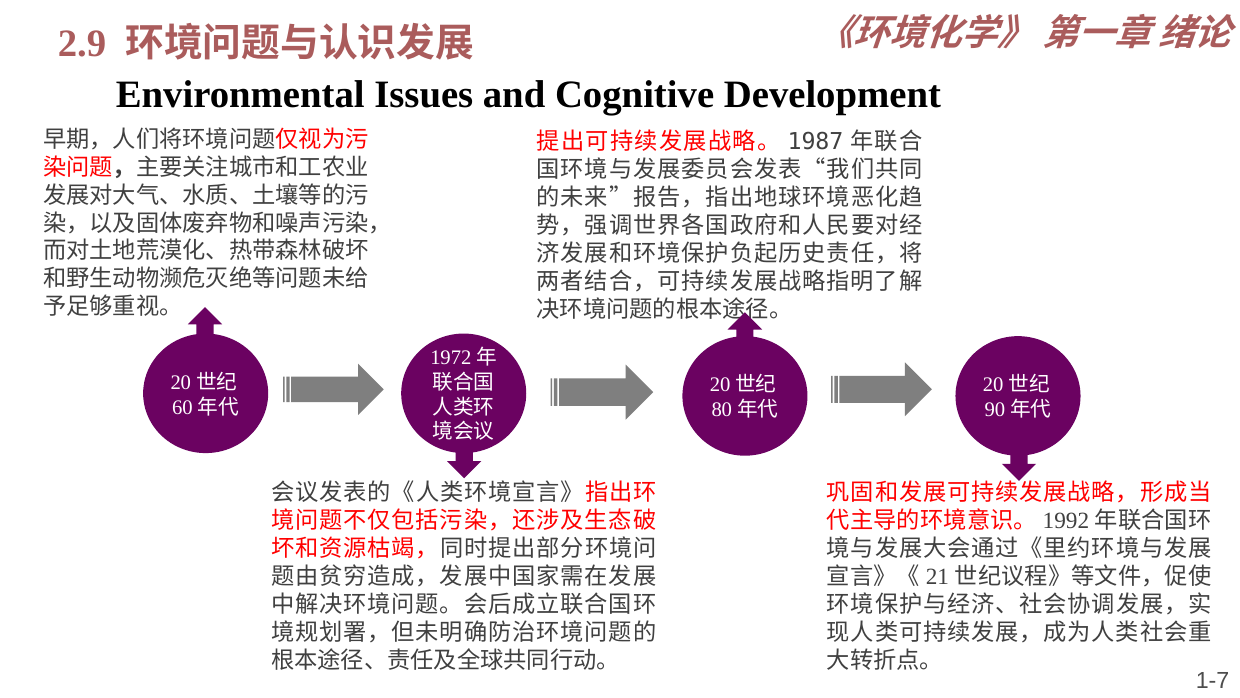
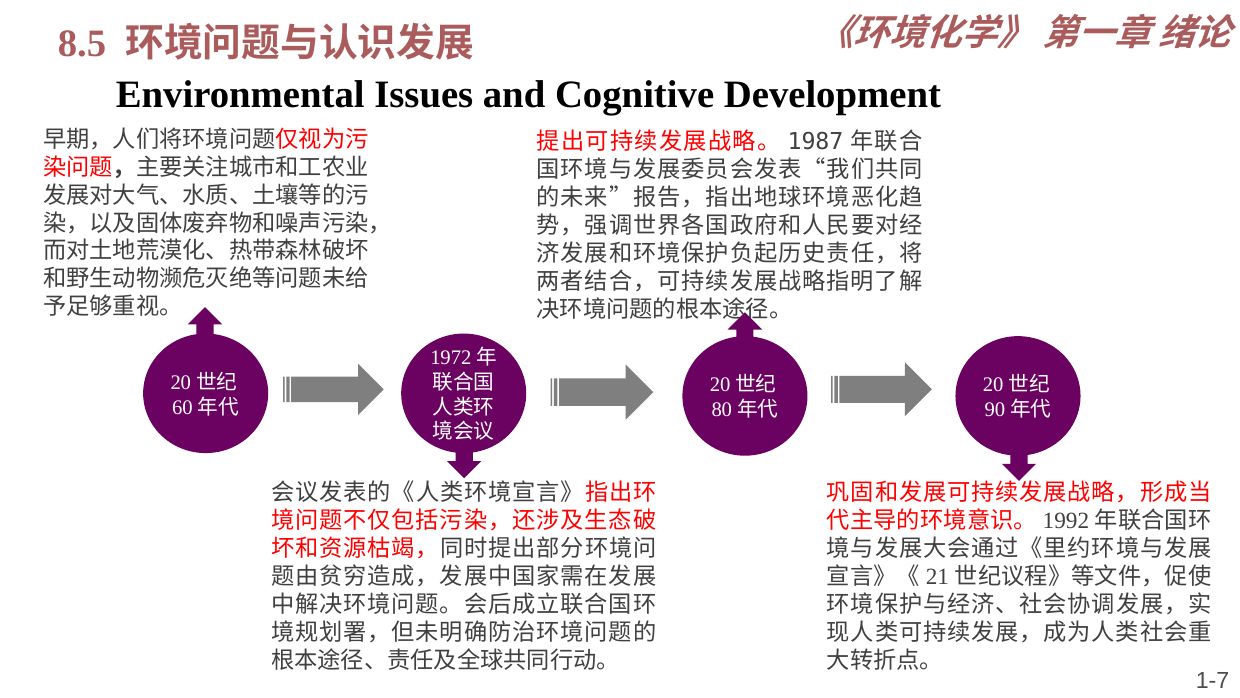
2.9: 2.9 -> 8.5
